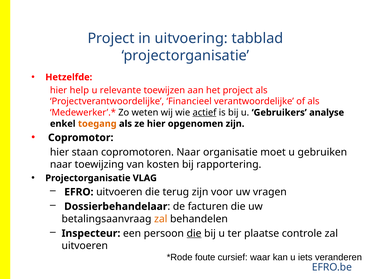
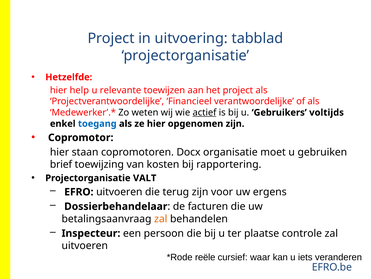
analyse: analyse -> voltijds
toegang colour: orange -> blue
copromotoren Naar: Naar -> Docx
naar at (61, 164): naar -> brief
VLAG: VLAG -> VALT
vragen: vragen -> ergens
die at (194, 233) underline: present -> none
foute: foute -> reële
